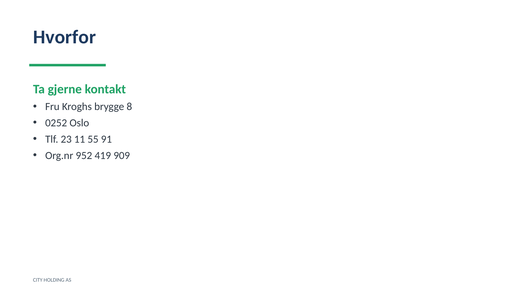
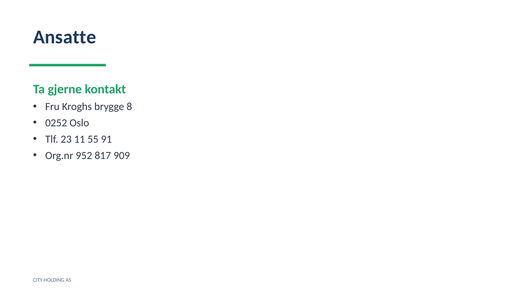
Hvorfor: Hvorfor -> Ansatte
419: 419 -> 817
